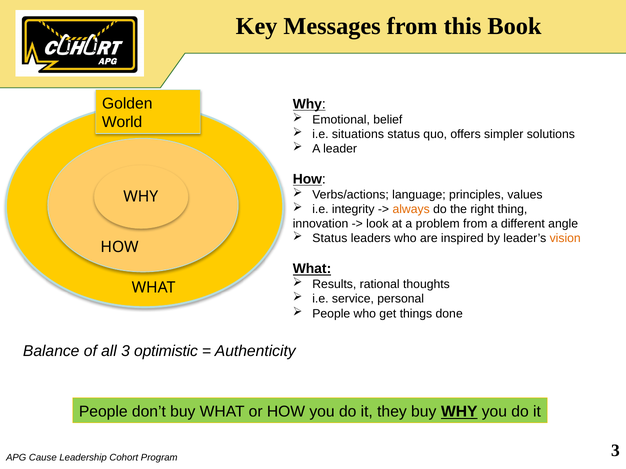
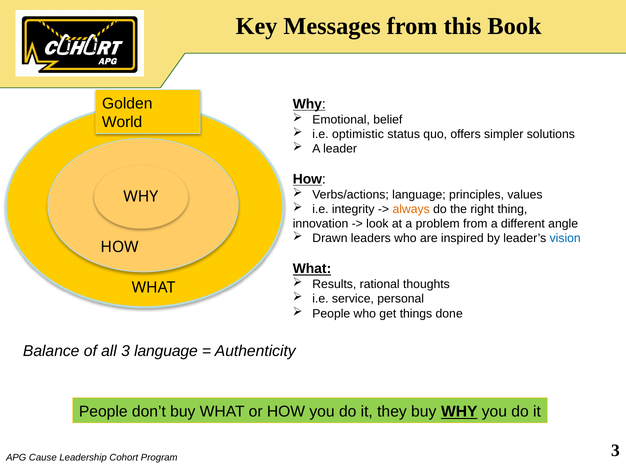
situations: situations -> optimistic
Status at (330, 239): Status -> Drawn
vision colour: orange -> blue
3 optimistic: optimistic -> language
